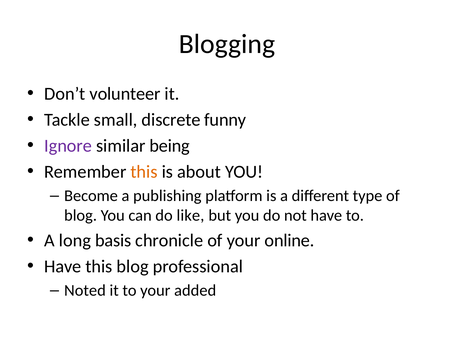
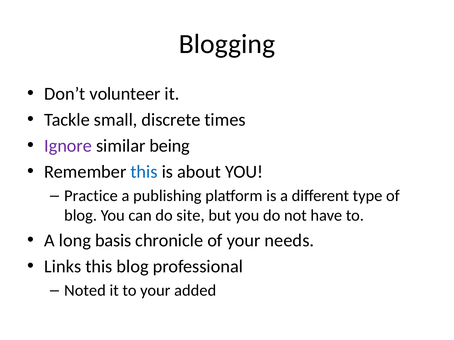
funny: funny -> times
this at (144, 172) colour: orange -> blue
Become: Become -> Practice
like: like -> site
online: online -> needs
Have at (63, 267): Have -> Links
